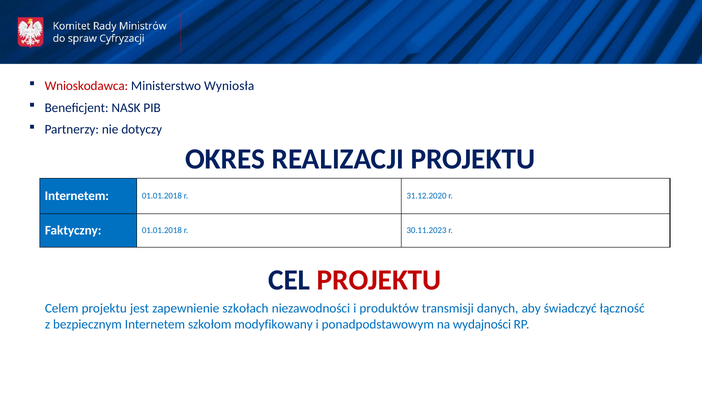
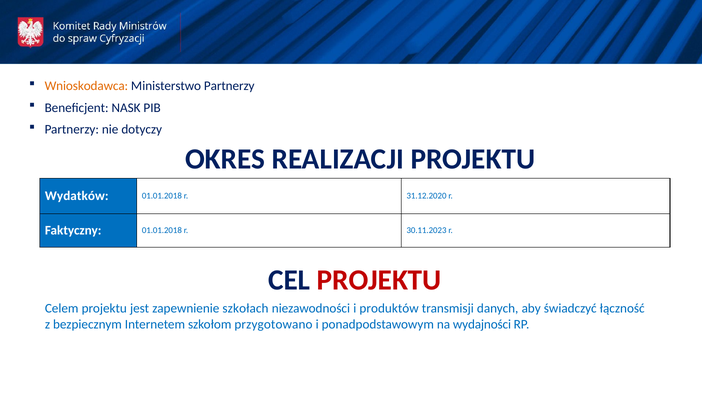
Wnioskodawca colour: red -> orange
Ministerstwo Wyniosła: Wyniosła -> Partnerzy
Internetem at (77, 196): Internetem -> Wydatków
modyfikowany: modyfikowany -> przygotowano
